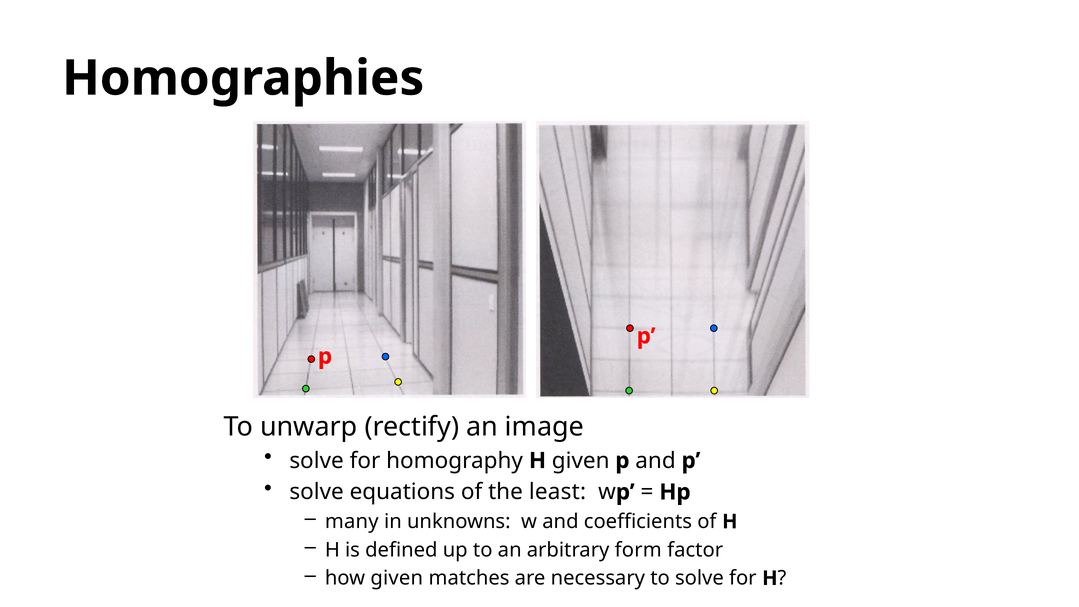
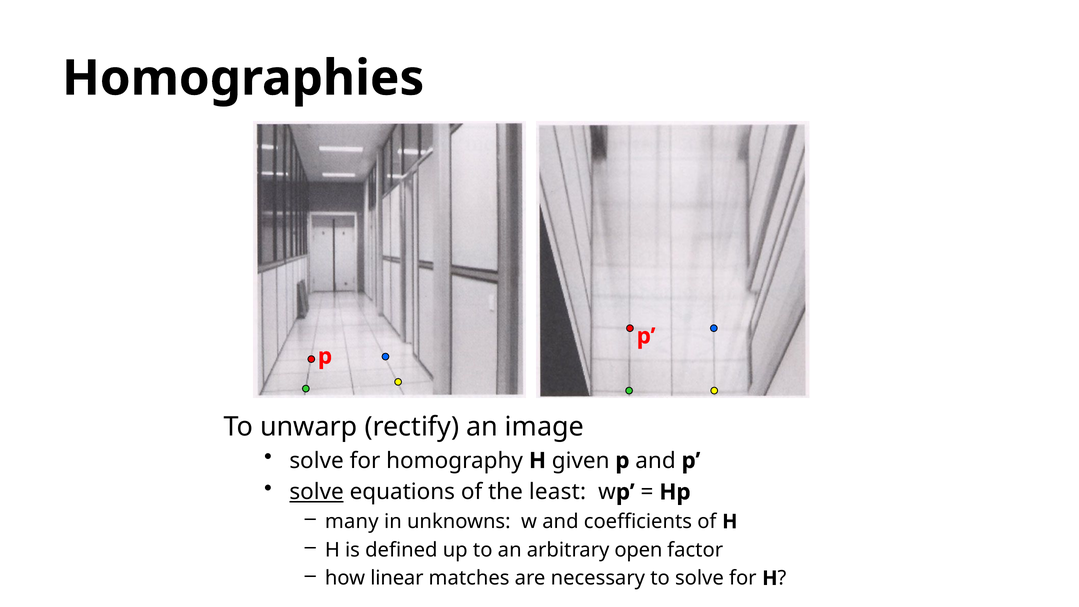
solve at (317, 492) underline: none -> present
form: form -> open
how given: given -> linear
